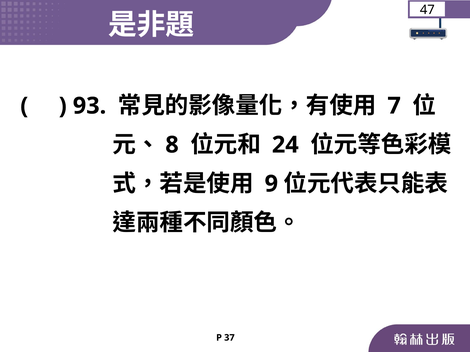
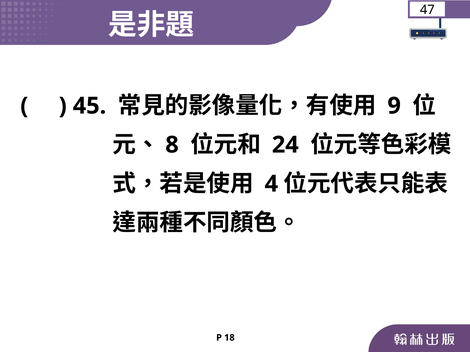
93: 93 -> 45
7: 7 -> 9
9: 9 -> 4
37: 37 -> 18
